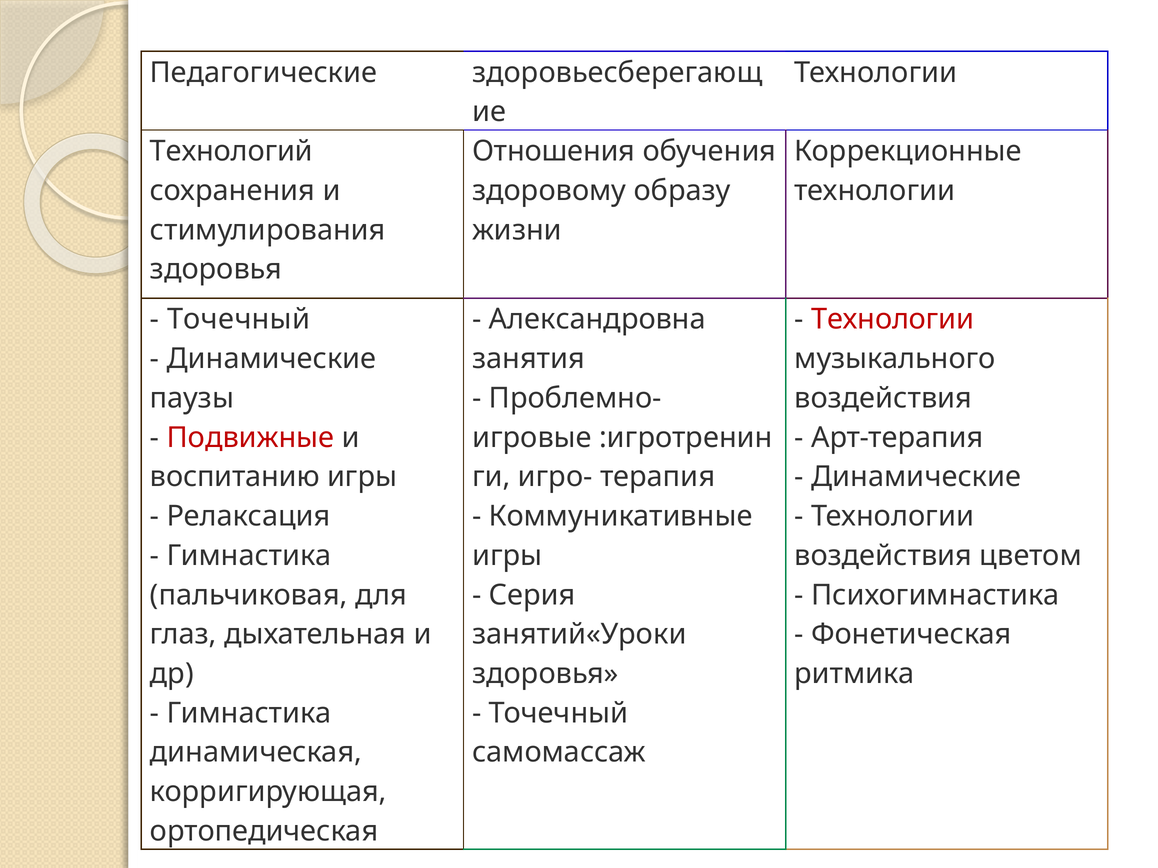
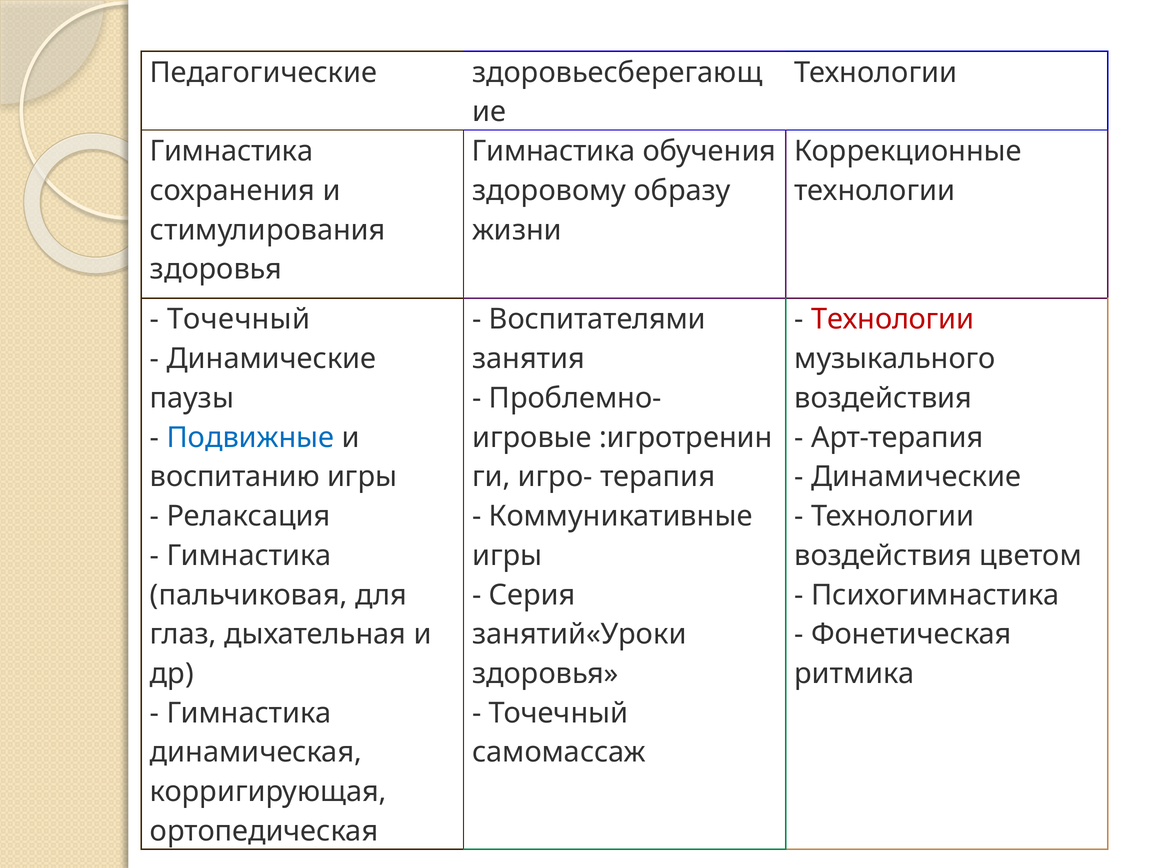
Технологий at (231, 151): Технологий -> Гимнастика
Отношения at (554, 151): Отношения -> Гимнастика
Александровна: Александровна -> Воспитателями
Подвижные colour: red -> blue
